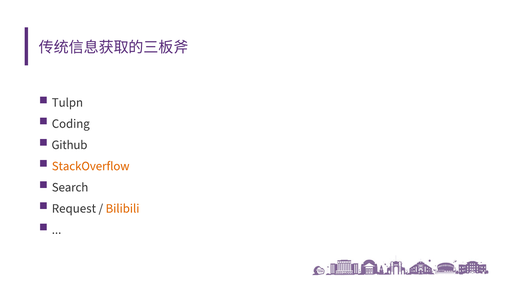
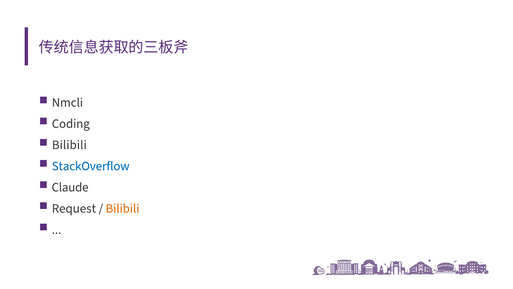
Tulpn: Tulpn -> Nmcli
Github at (69, 145): Github -> Bilibili
StackOverflow colour: orange -> blue
Search: Search -> Claude
